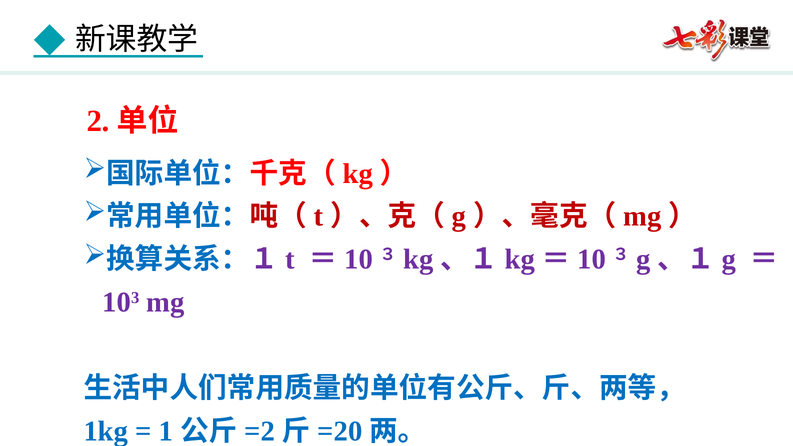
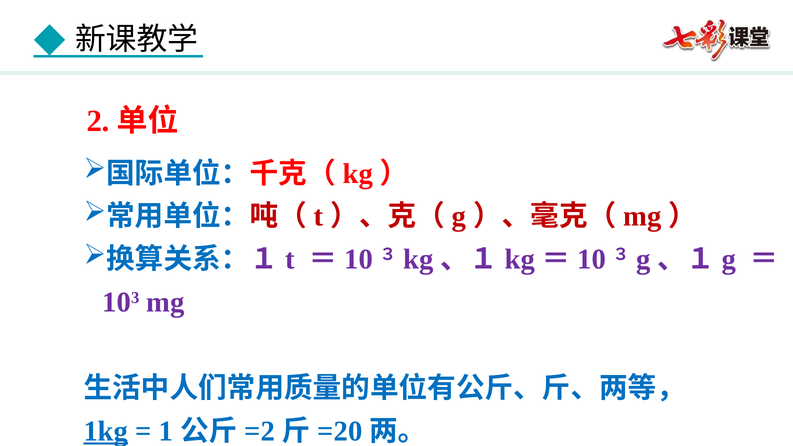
1kg underline: none -> present
